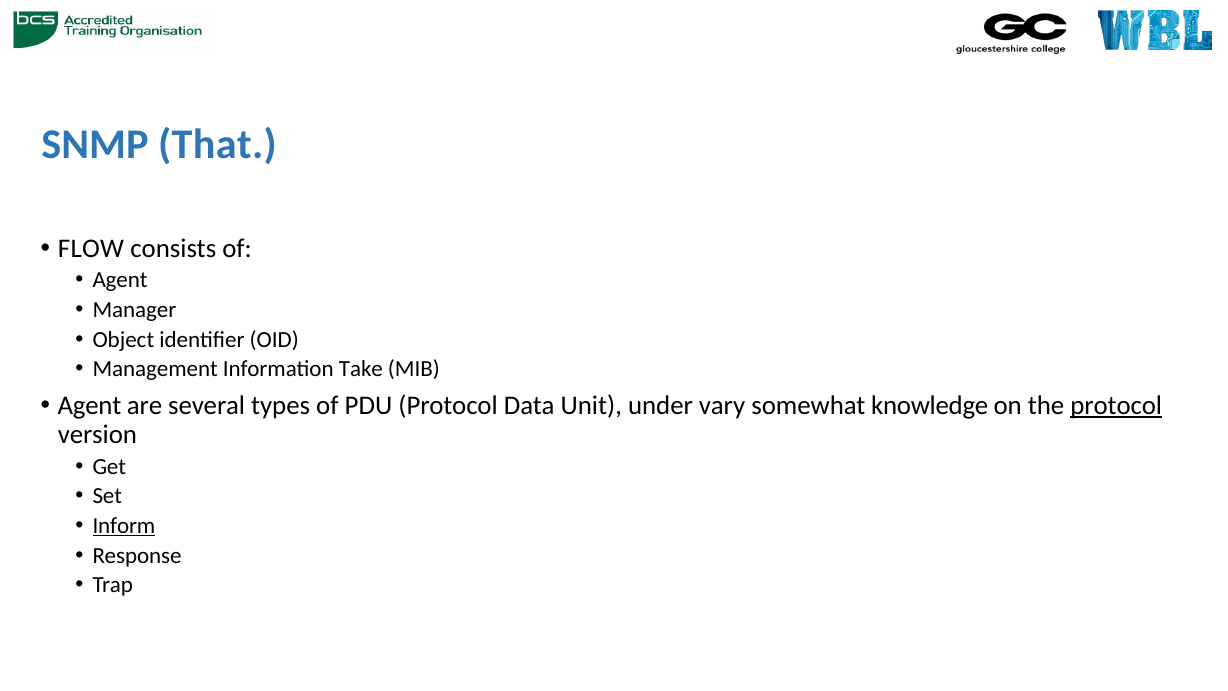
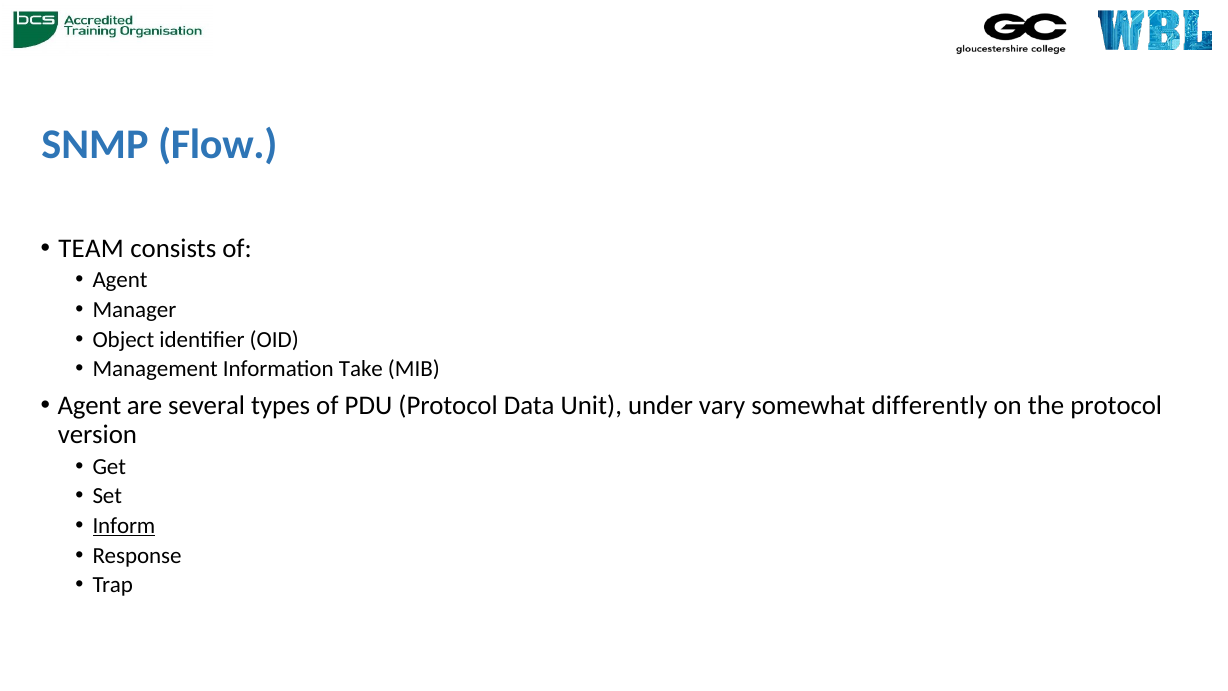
That: That -> Flow
FLOW: FLOW -> TEAM
knowledge: knowledge -> differently
protocol at (1116, 406) underline: present -> none
